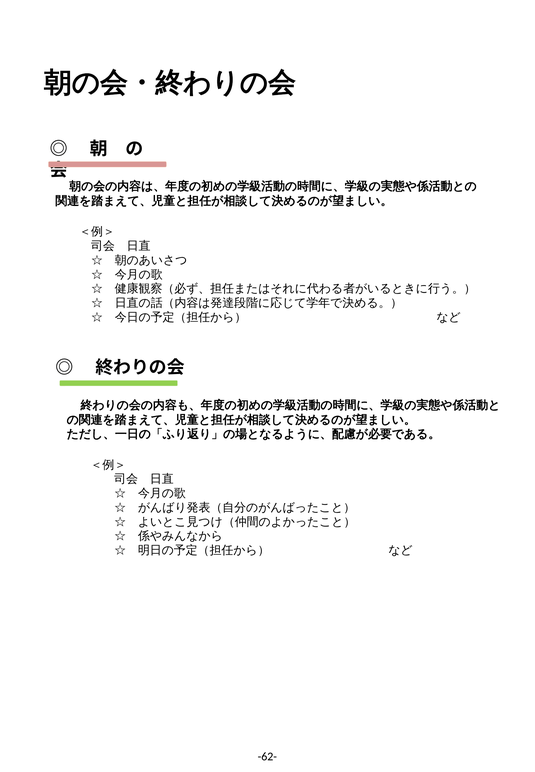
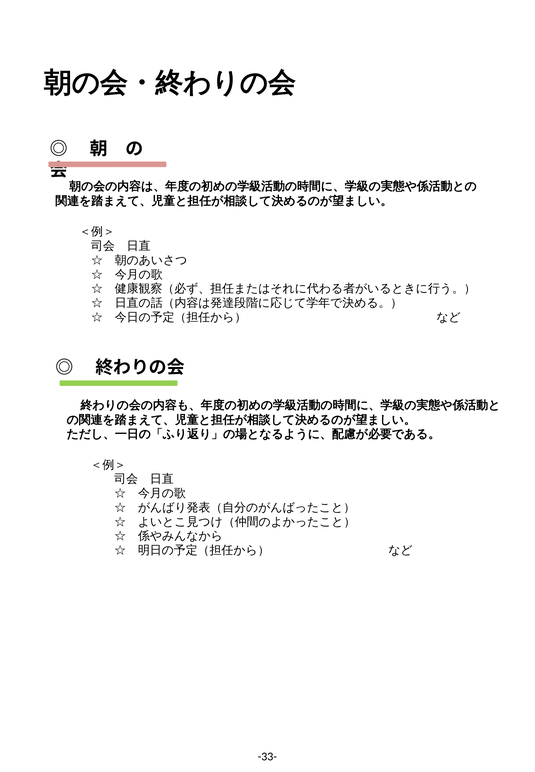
-62-: -62- -> -33-
